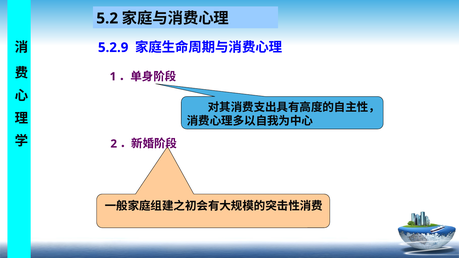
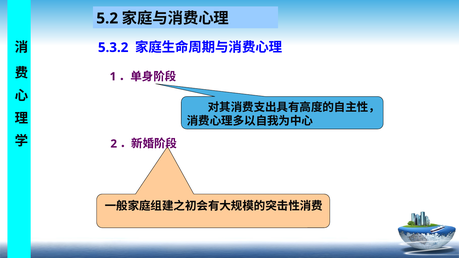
5.2.9: 5.2.9 -> 5.3.2
